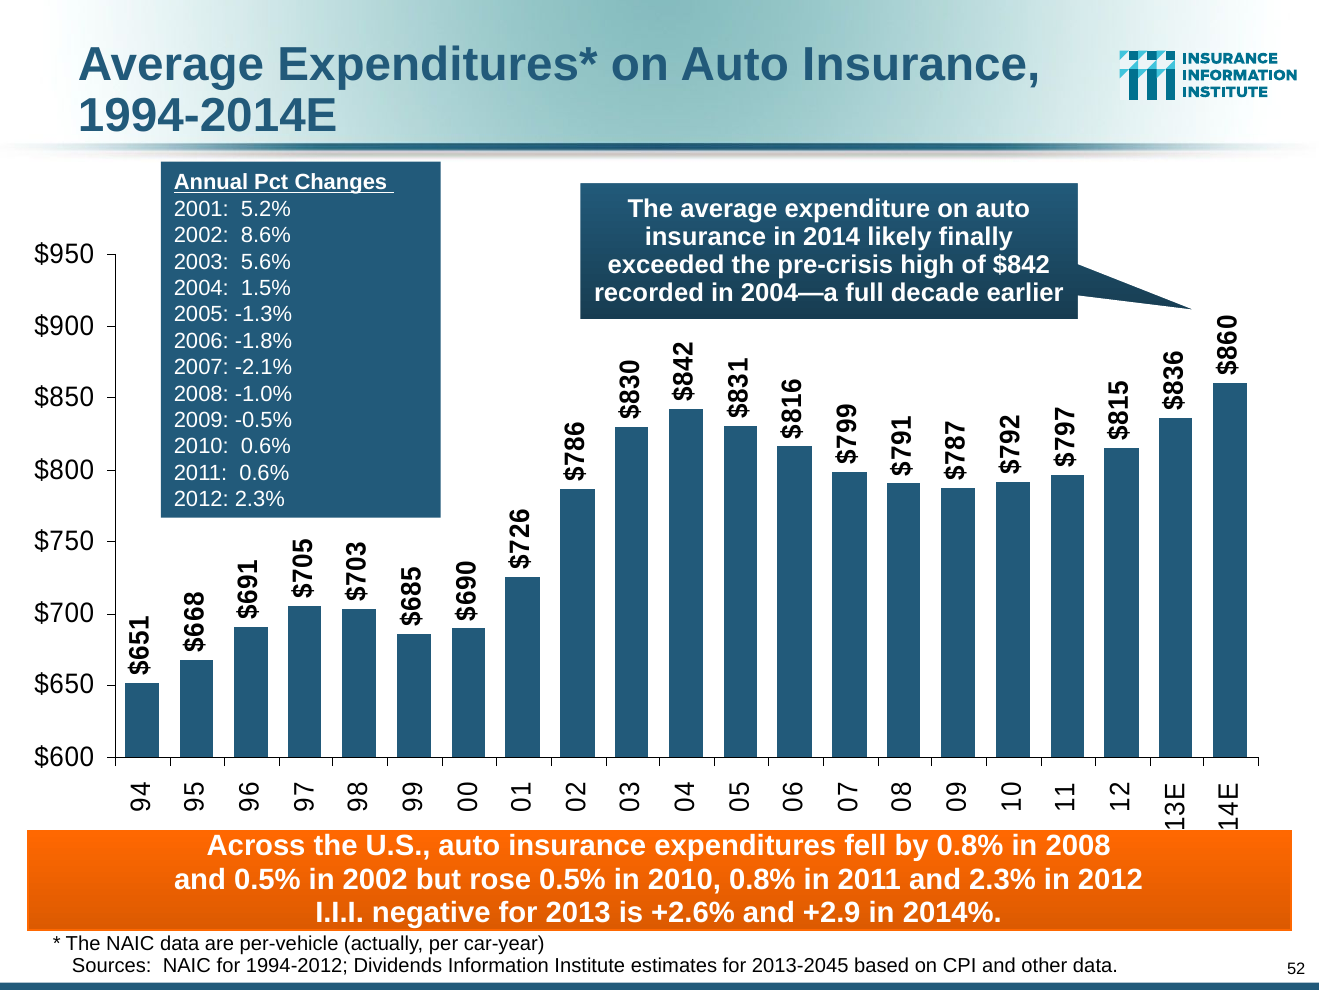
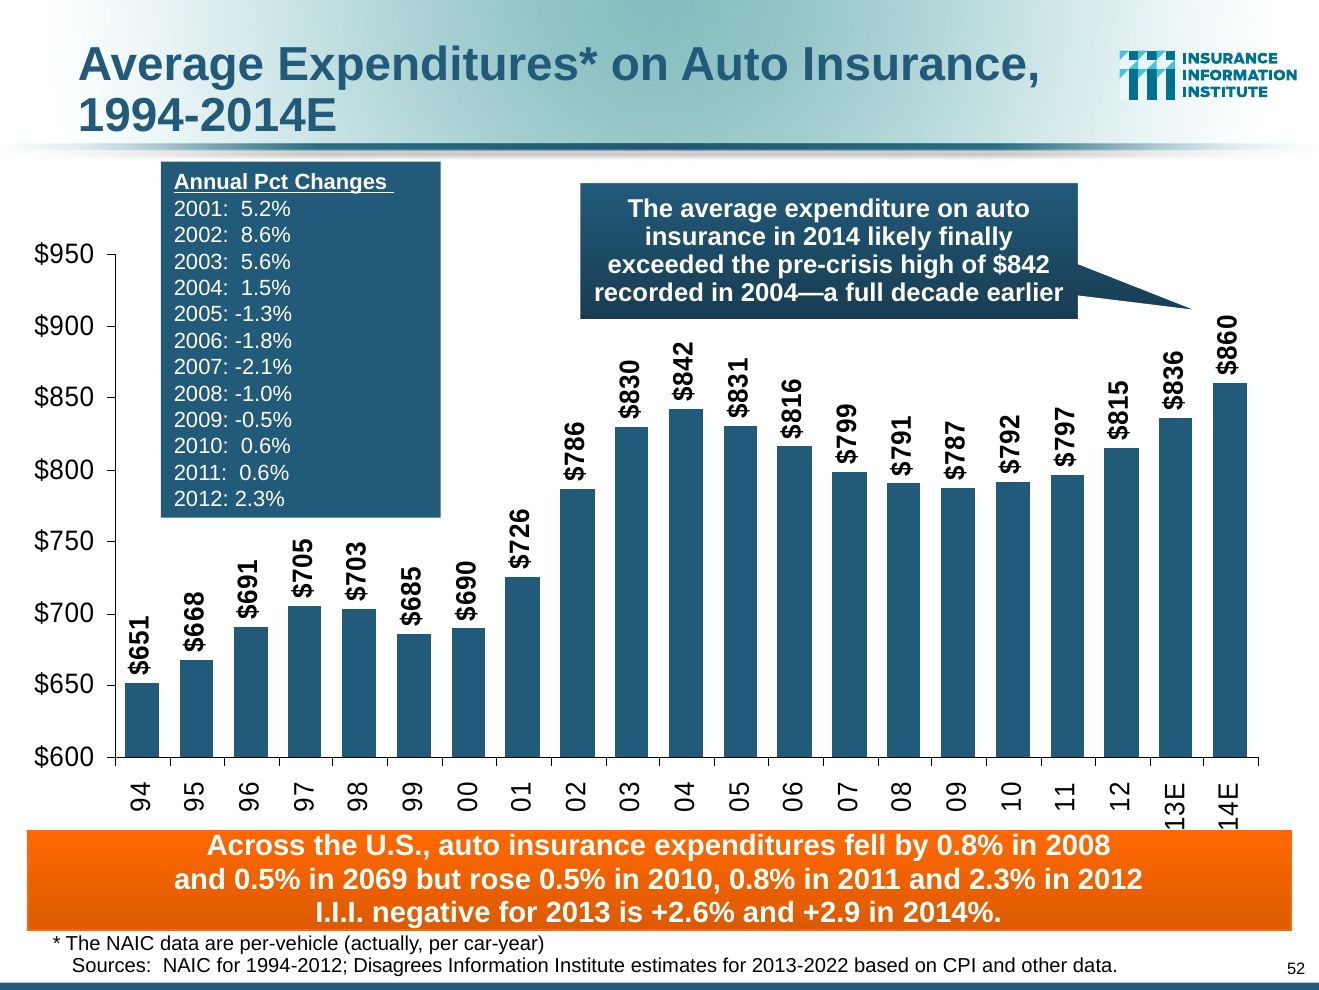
in 2002: 2002 -> 2069
Dividends: Dividends -> Disagrees
2013-2045: 2013-2045 -> 2013-2022
